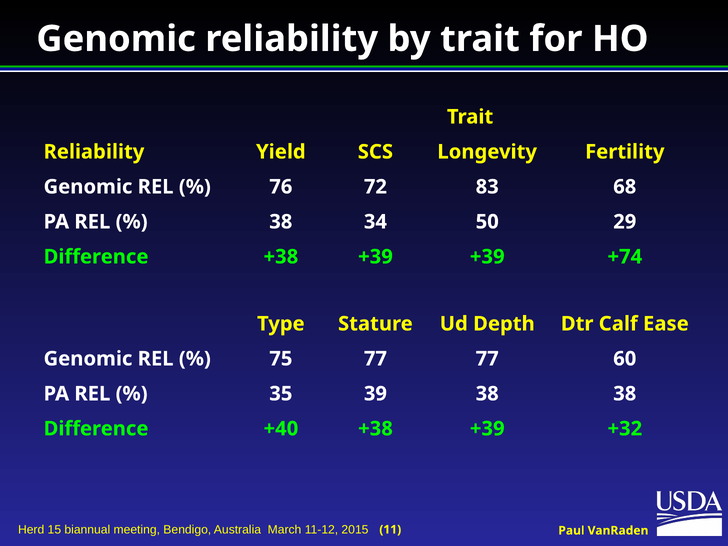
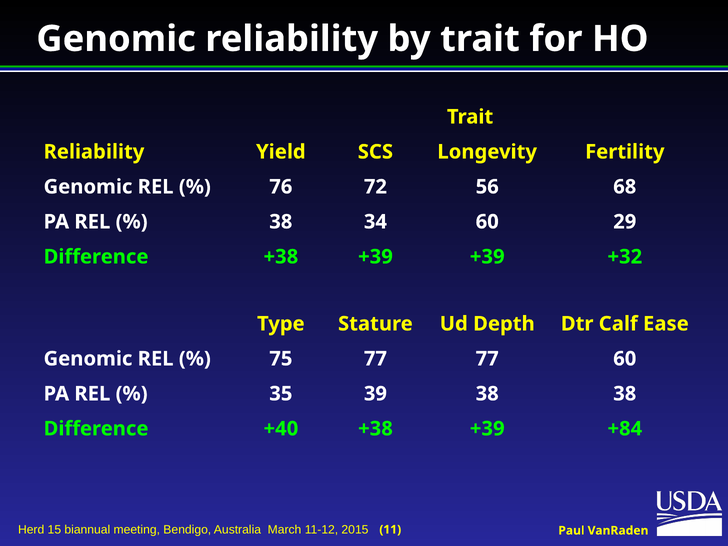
83: 83 -> 56
34 50: 50 -> 60
+74: +74 -> +32
+32: +32 -> +84
